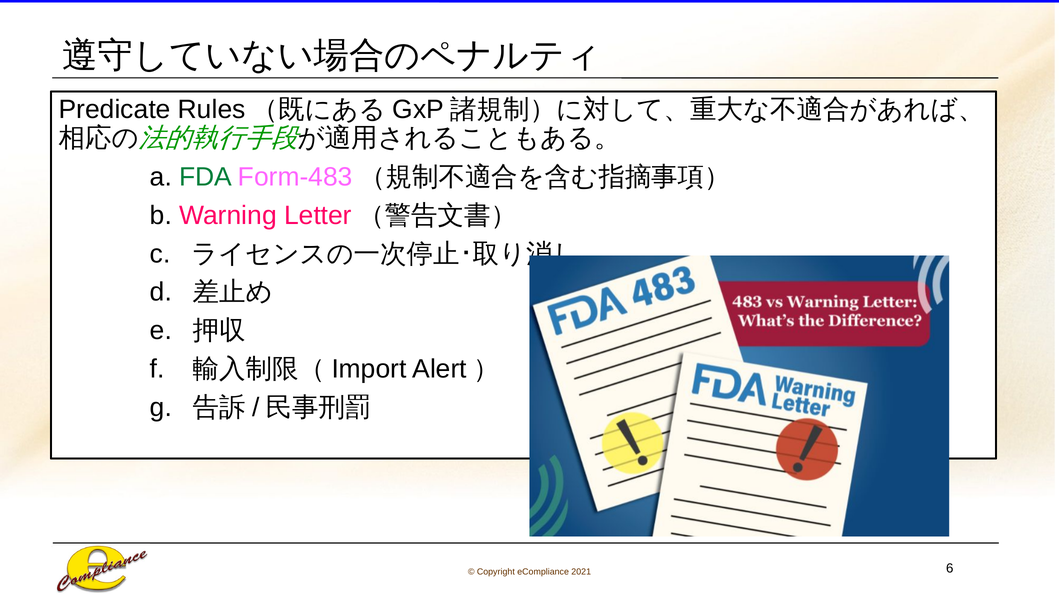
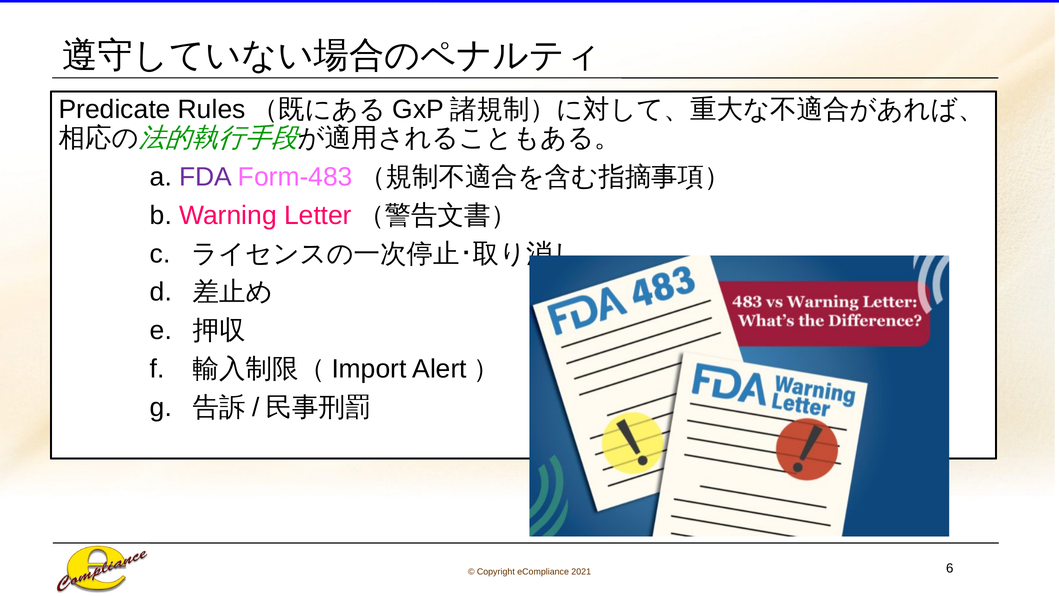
FDA colour: green -> purple
